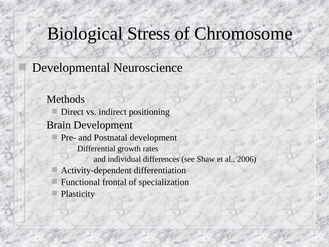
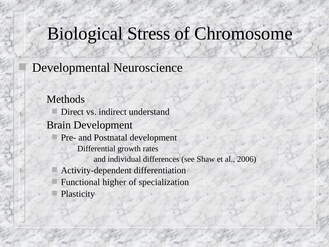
positioning: positioning -> understand
frontal: frontal -> higher
